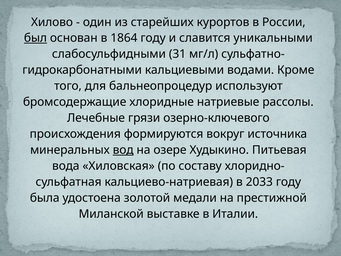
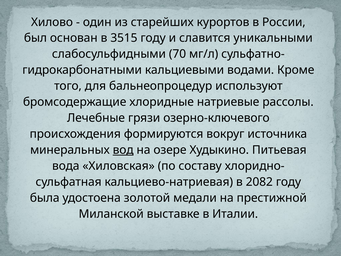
был underline: present -> none
1864: 1864 -> 3515
31: 31 -> 70
2033: 2033 -> 2082
